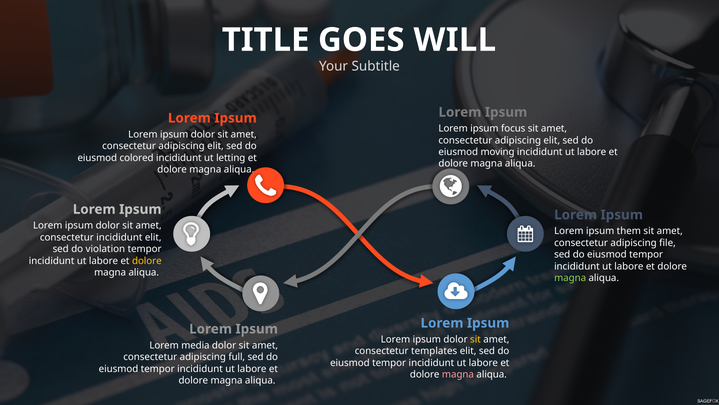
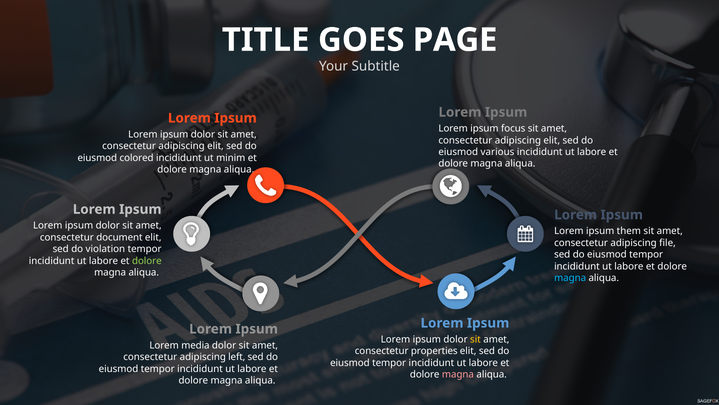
WILL: WILL -> PAGE
moving: moving -> various
letting: letting -> minim
consectetur incididunt: incididunt -> document
dolore at (147, 261) colour: yellow -> light green
magna at (570, 278) colour: light green -> light blue
templates: templates -> properties
full: full -> left
